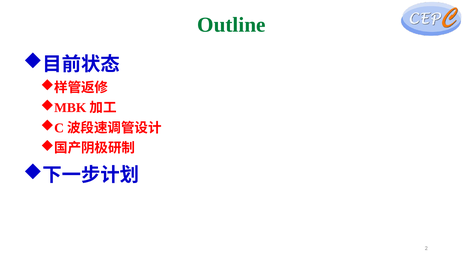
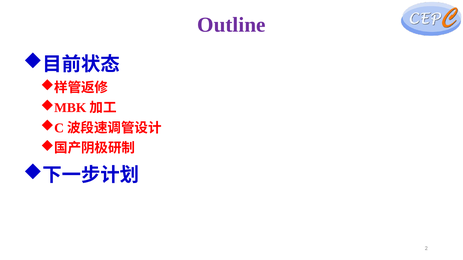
Outline colour: green -> purple
